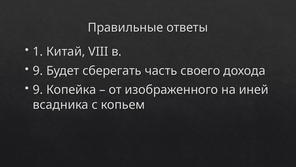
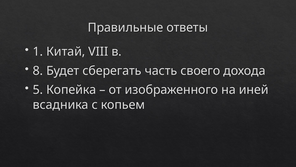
9 at (38, 71): 9 -> 8
9 at (38, 90): 9 -> 5
